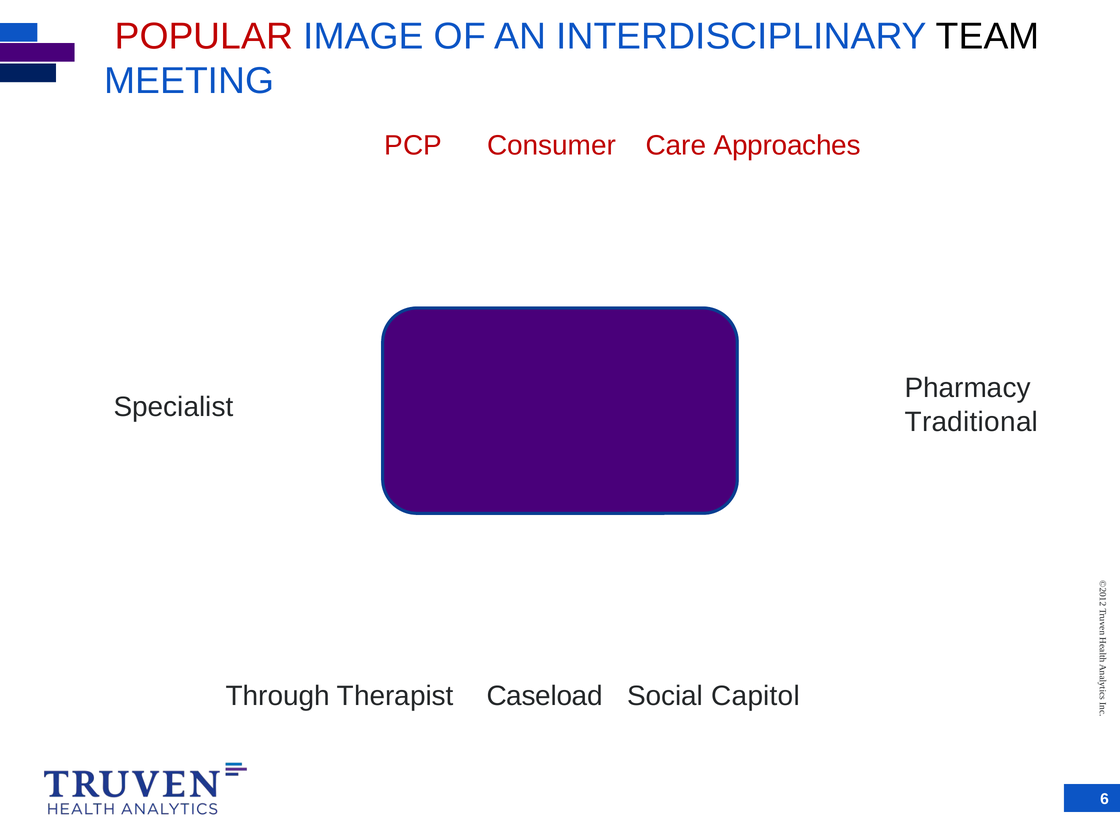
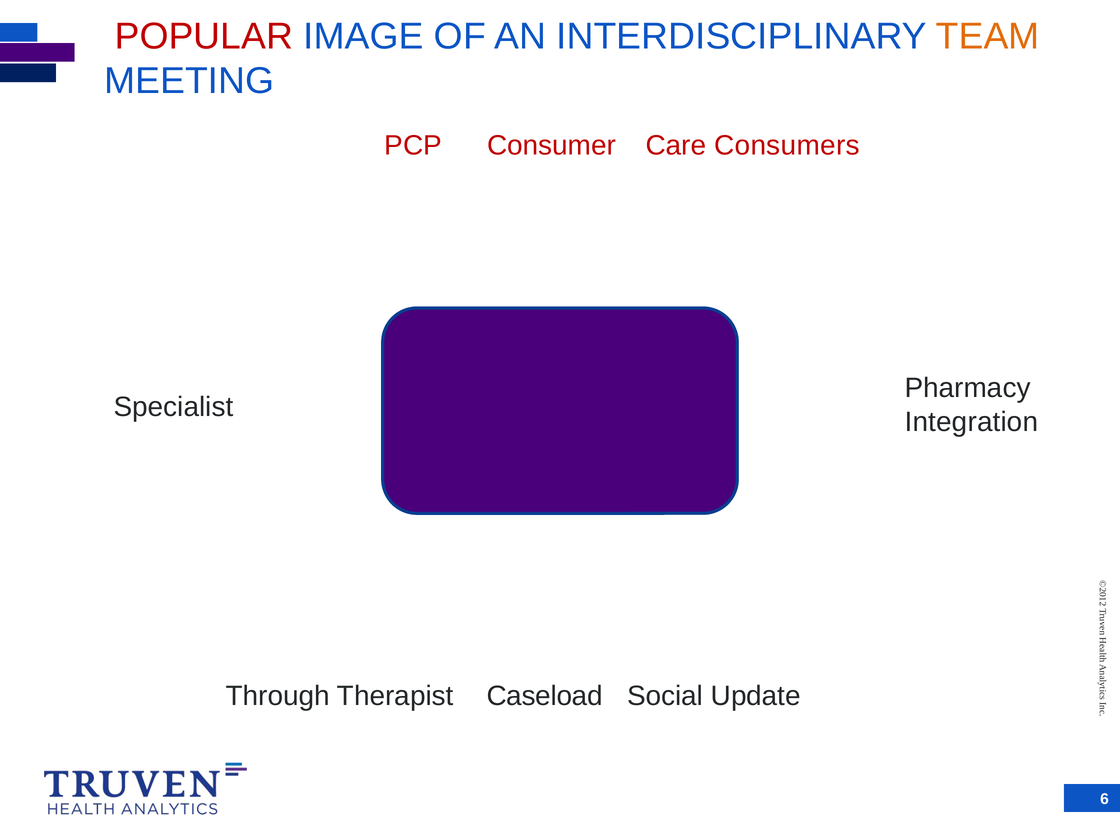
TEAM colour: black -> orange
Approaches: Approaches -> Consumers
Traditional: Traditional -> Integration
Capitol: Capitol -> Update
